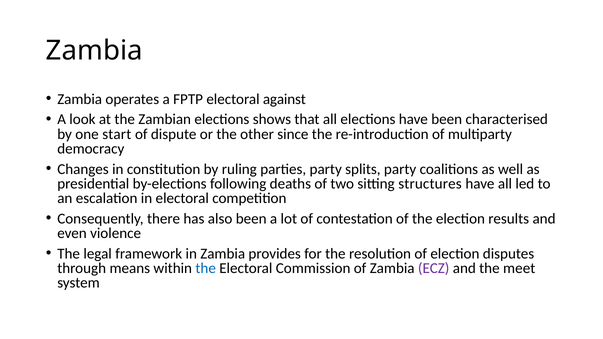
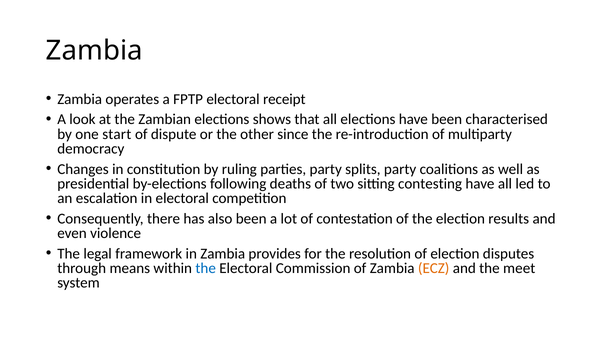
against: against -> receipt
structures: structures -> contesting
ECZ colour: purple -> orange
